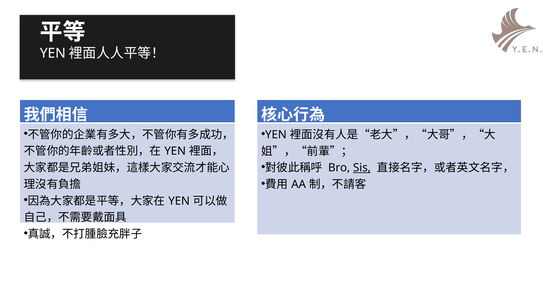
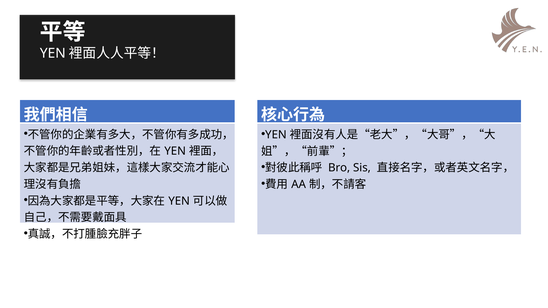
Sis underline: present -> none
